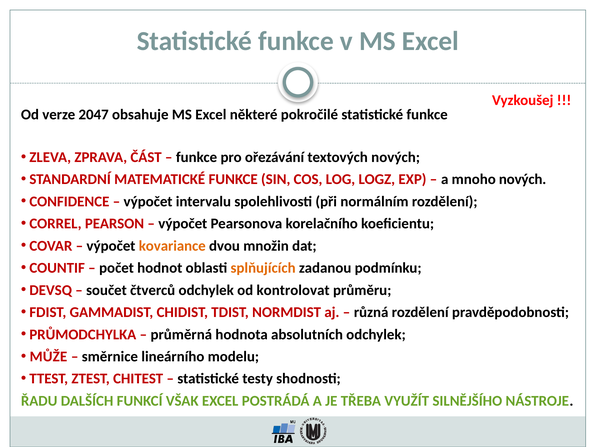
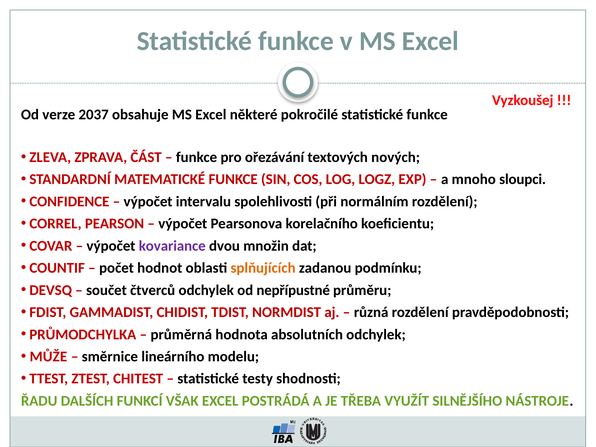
2047: 2047 -> 2037
mnoho nových: nových -> sloupci
kovariance colour: orange -> purple
kontrolovat: kontrolovat -> nepřípustné
